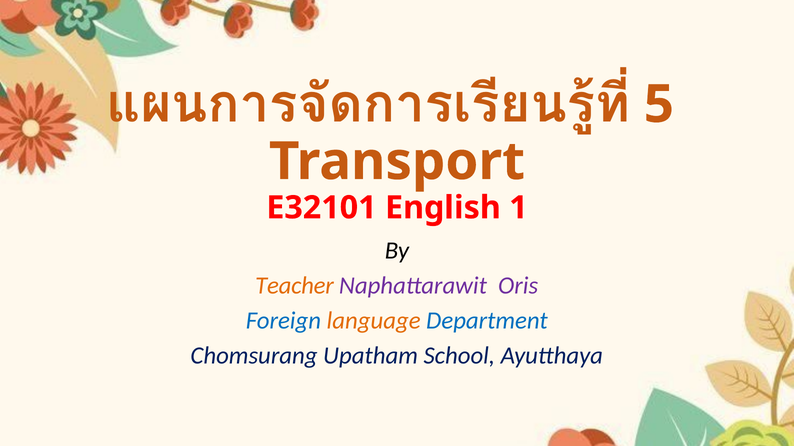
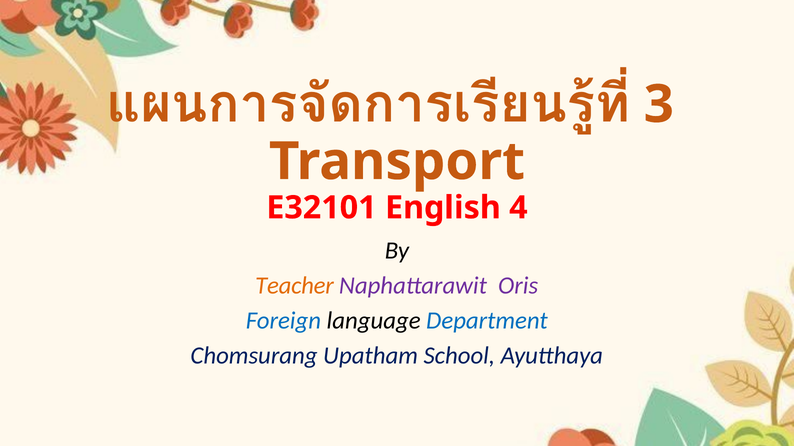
5: 5 -> 3
1: 1 -> 4
language colour: orange -> black
